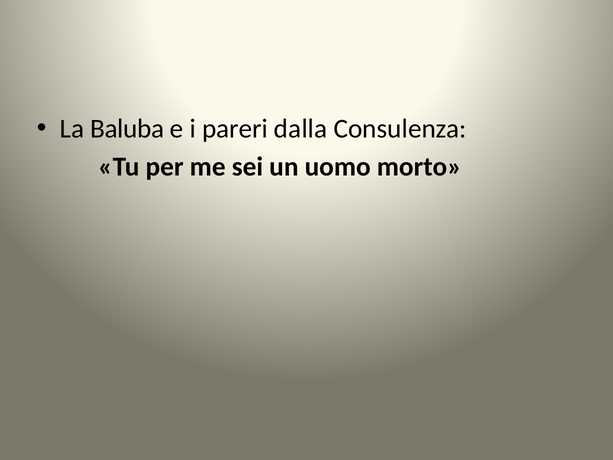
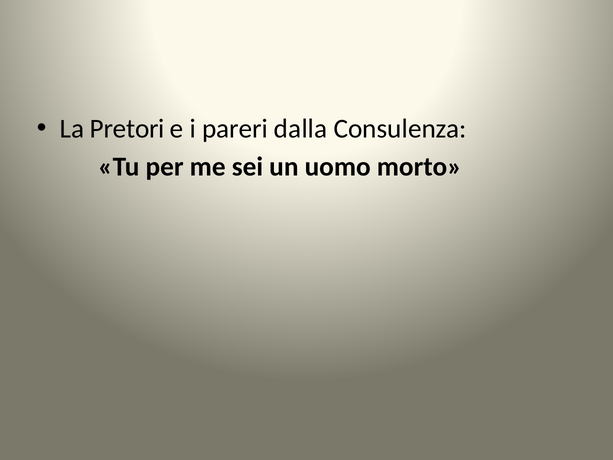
Baluba: Baluba -> Pretori
